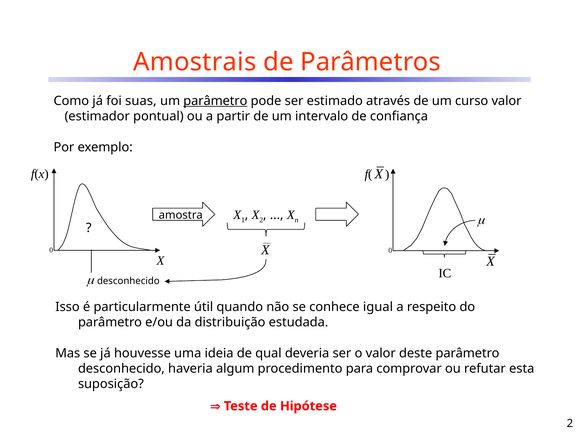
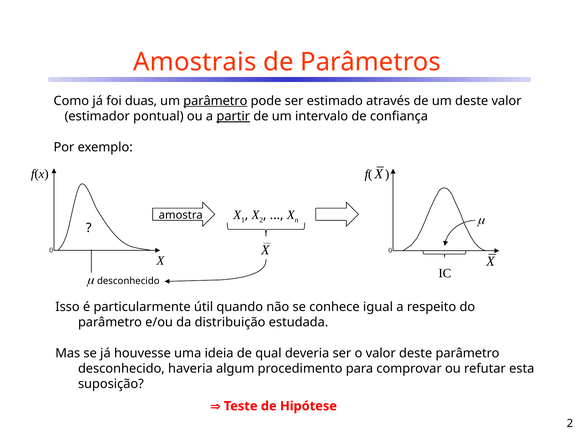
suas: suas -> duas
um curso: curso -> deste
partir underline: none -> present
